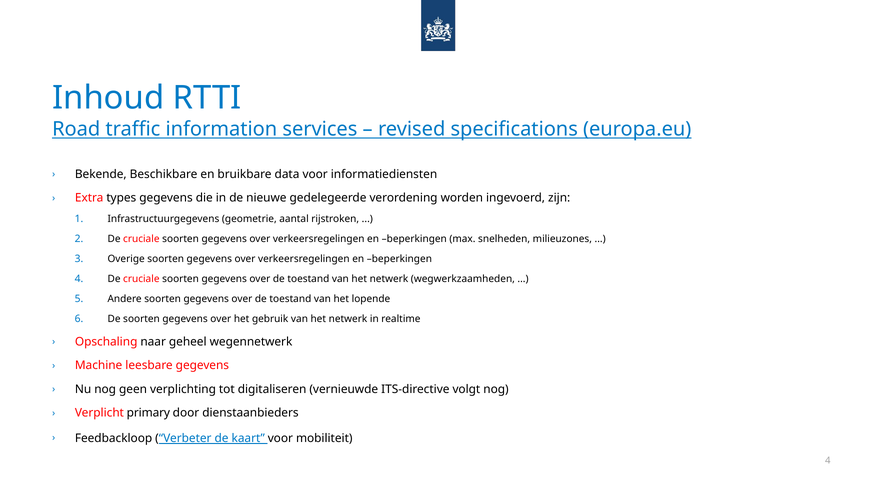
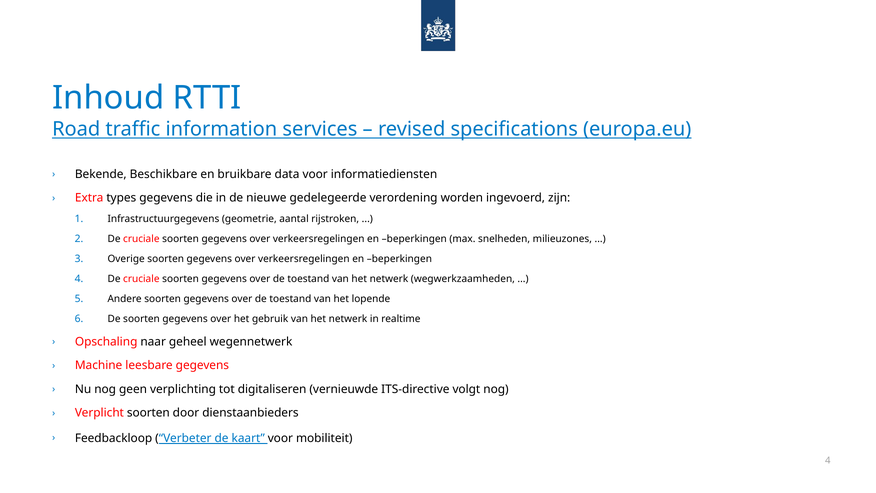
Verplicht primary: primary -> soorten
